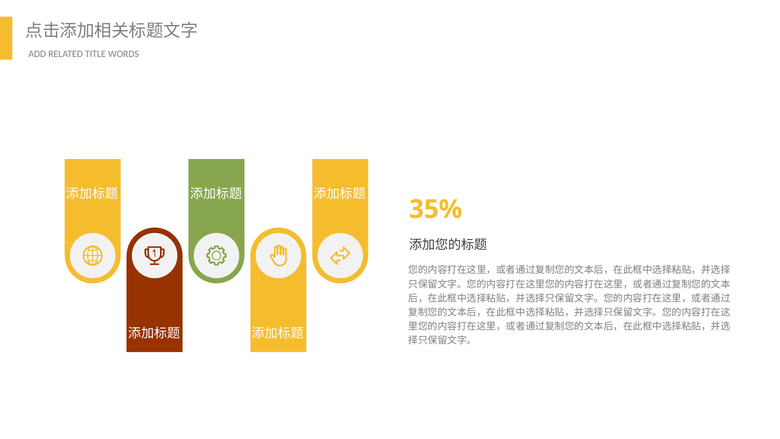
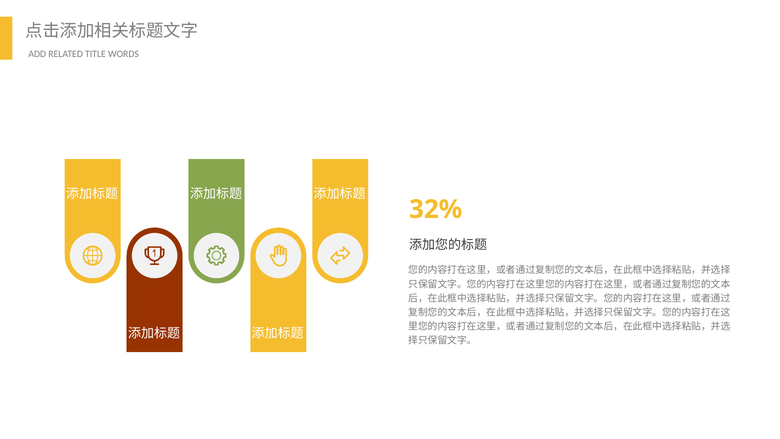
35%: 35% -> 32%
